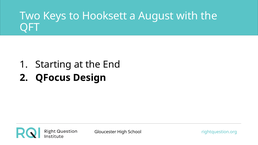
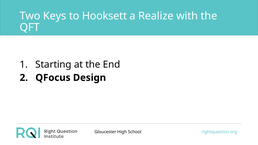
August: August -> Realize
